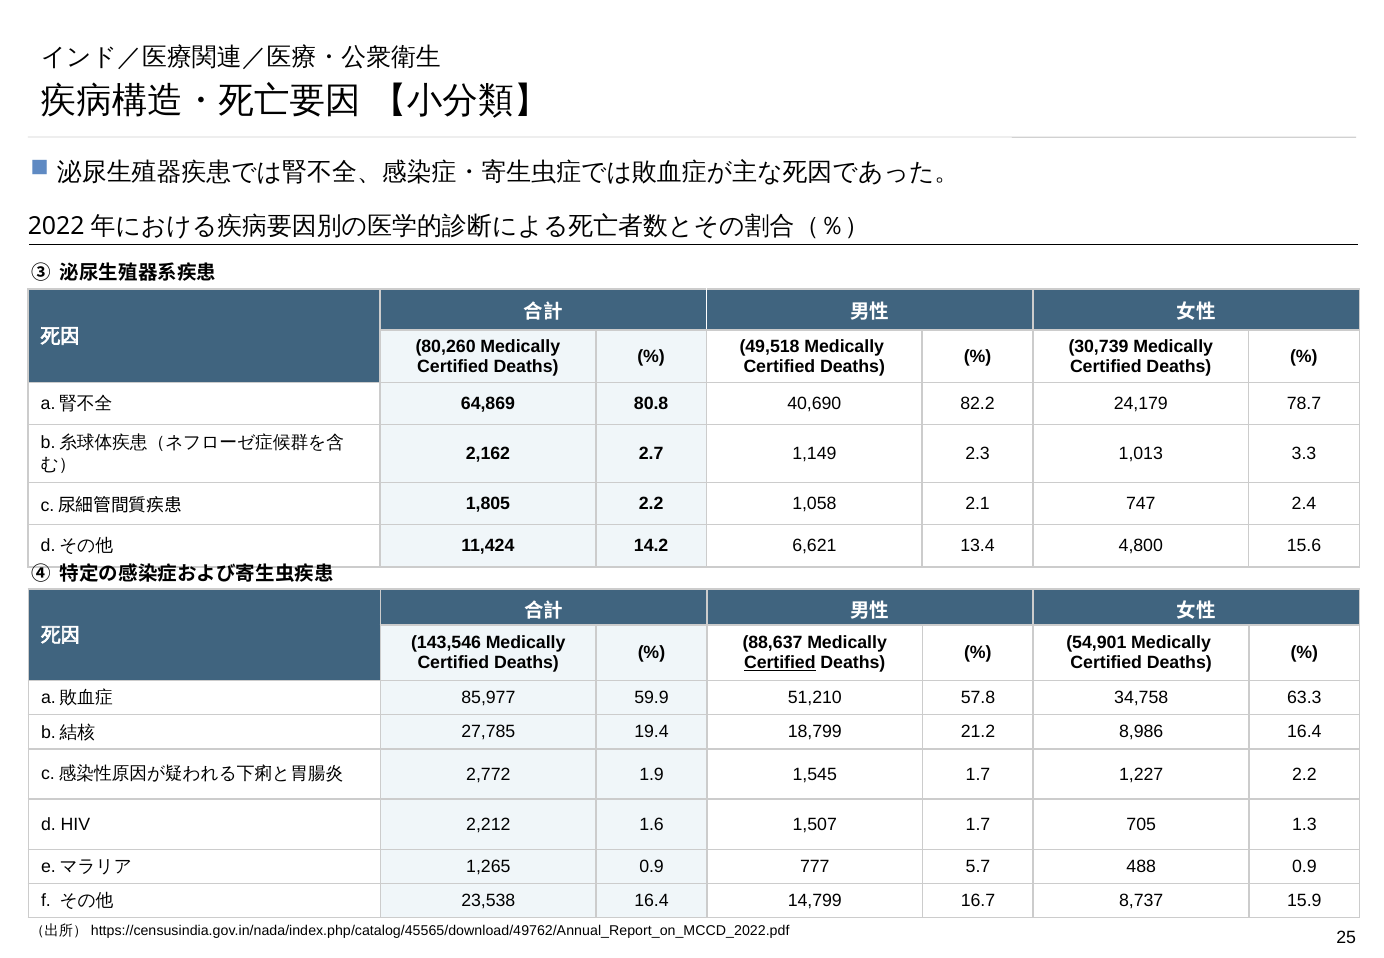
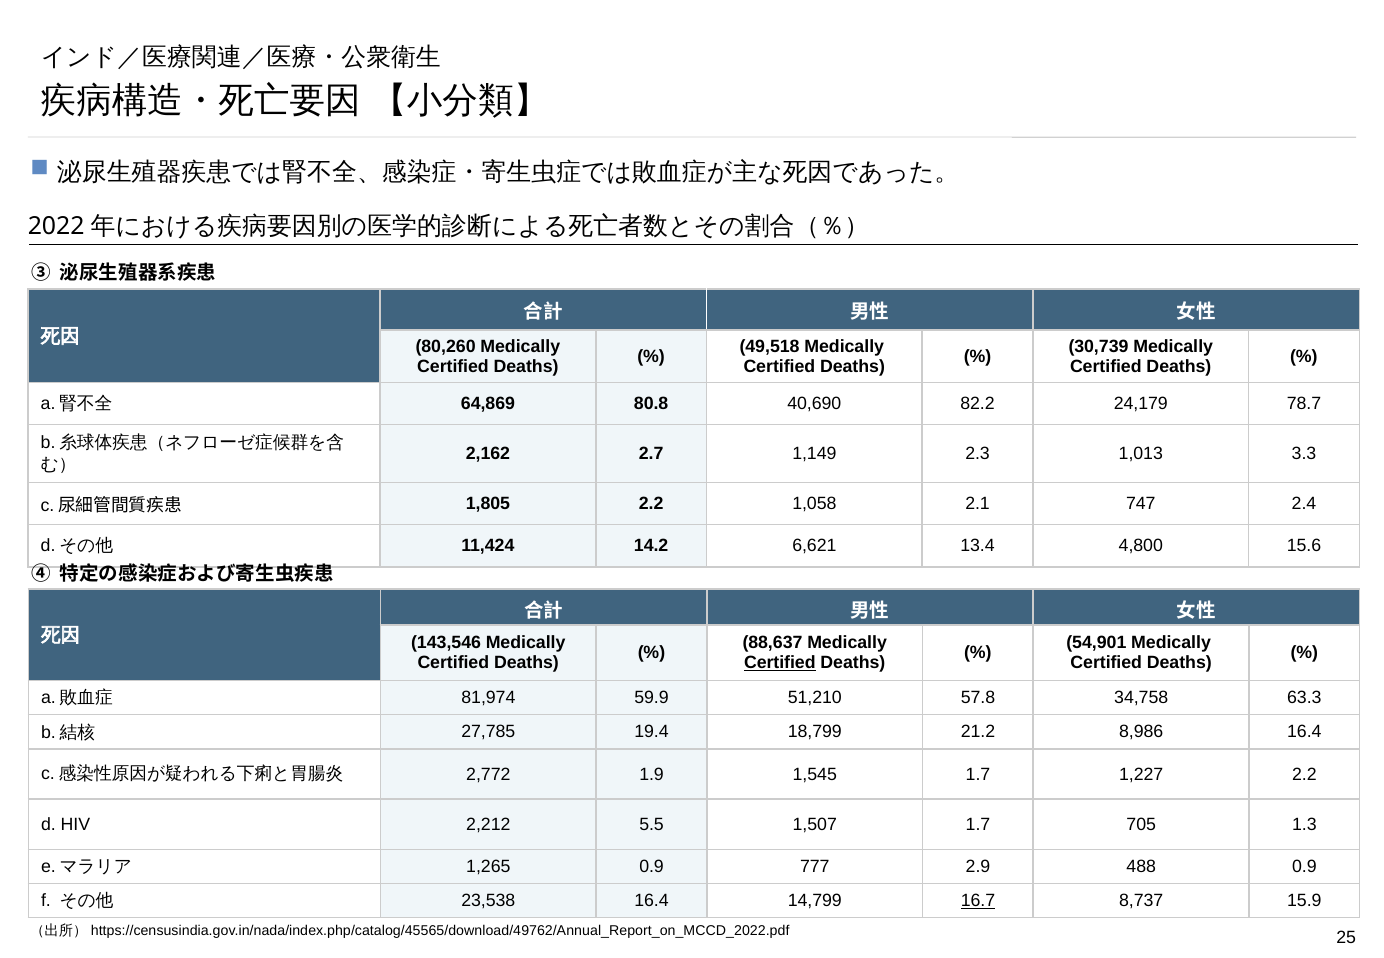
85,977: 85,977 -> 81,974
1.6: 1.6 -> 5.5
5.7: 5.7 -> 2.9
16.7 underline: none -> present
